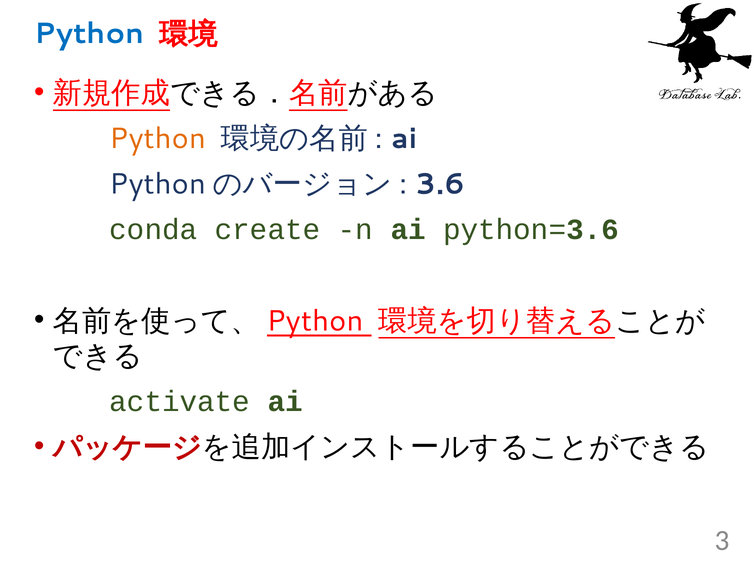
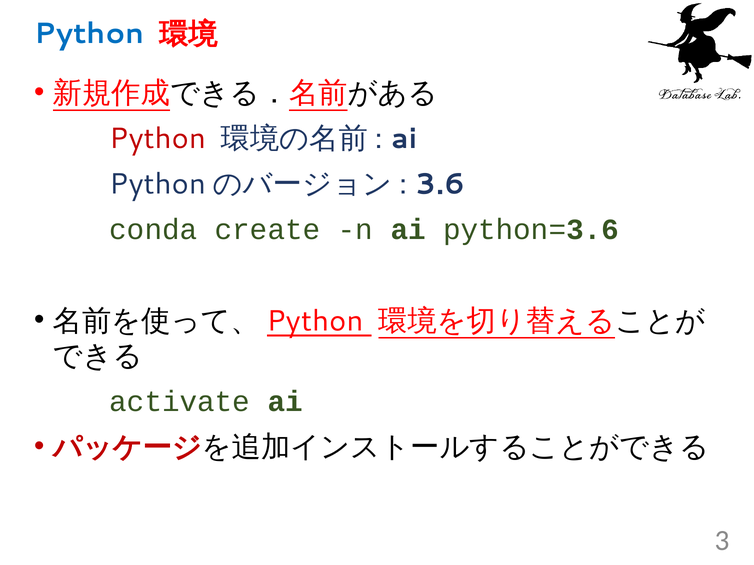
Python at (158, 139) colour: orange -> red
